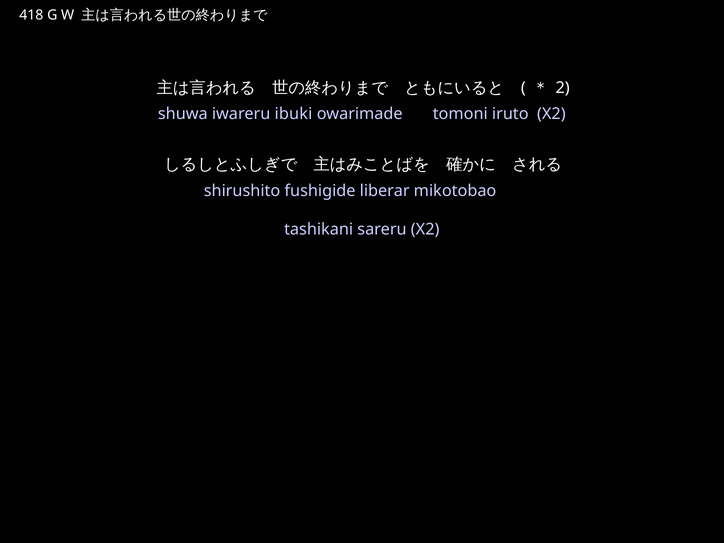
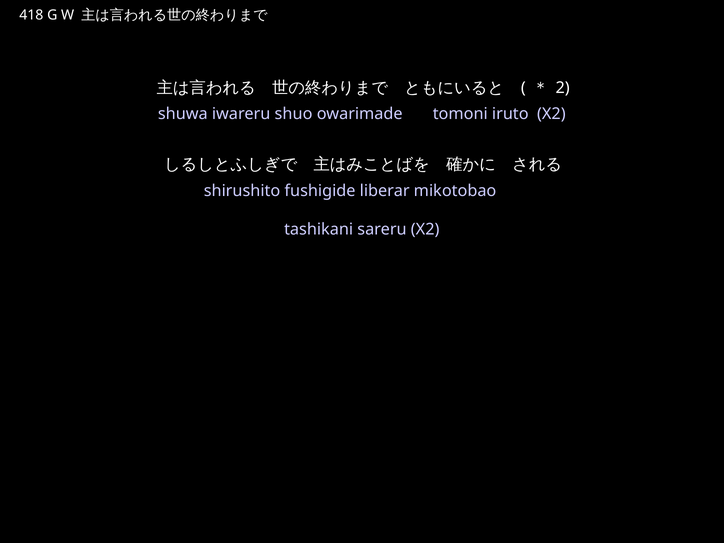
ibuki: ibuki -> shuo
